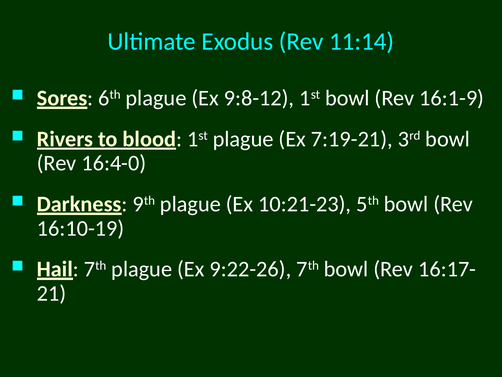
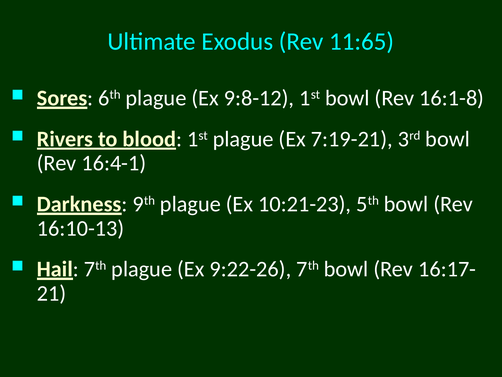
11:14: 11:14 -> 11:65
16:1-9: 16:1-9 -> 16:1-8
16:4-0: 16:4-0 -> 16:4-1
16:10-19: 16:10-19 -> 16:10-13
